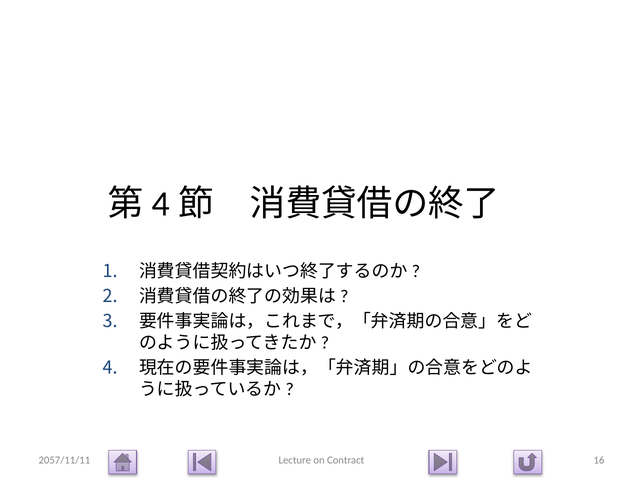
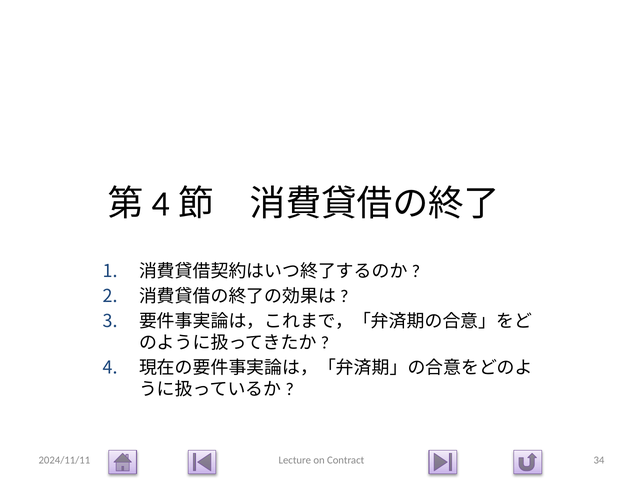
2057/11/11: 2057/11/11 -> 2024/11/11
16: 16 -> 34
